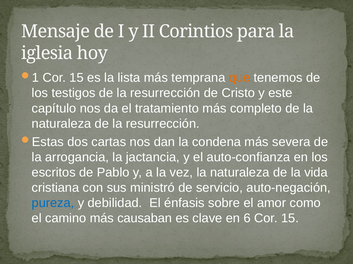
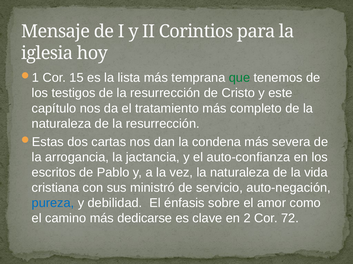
que colour: orange -> green
causaban: causaban -> dedicarse
6: 6 -> 2
15 at (290, 219): 15 -> 72
